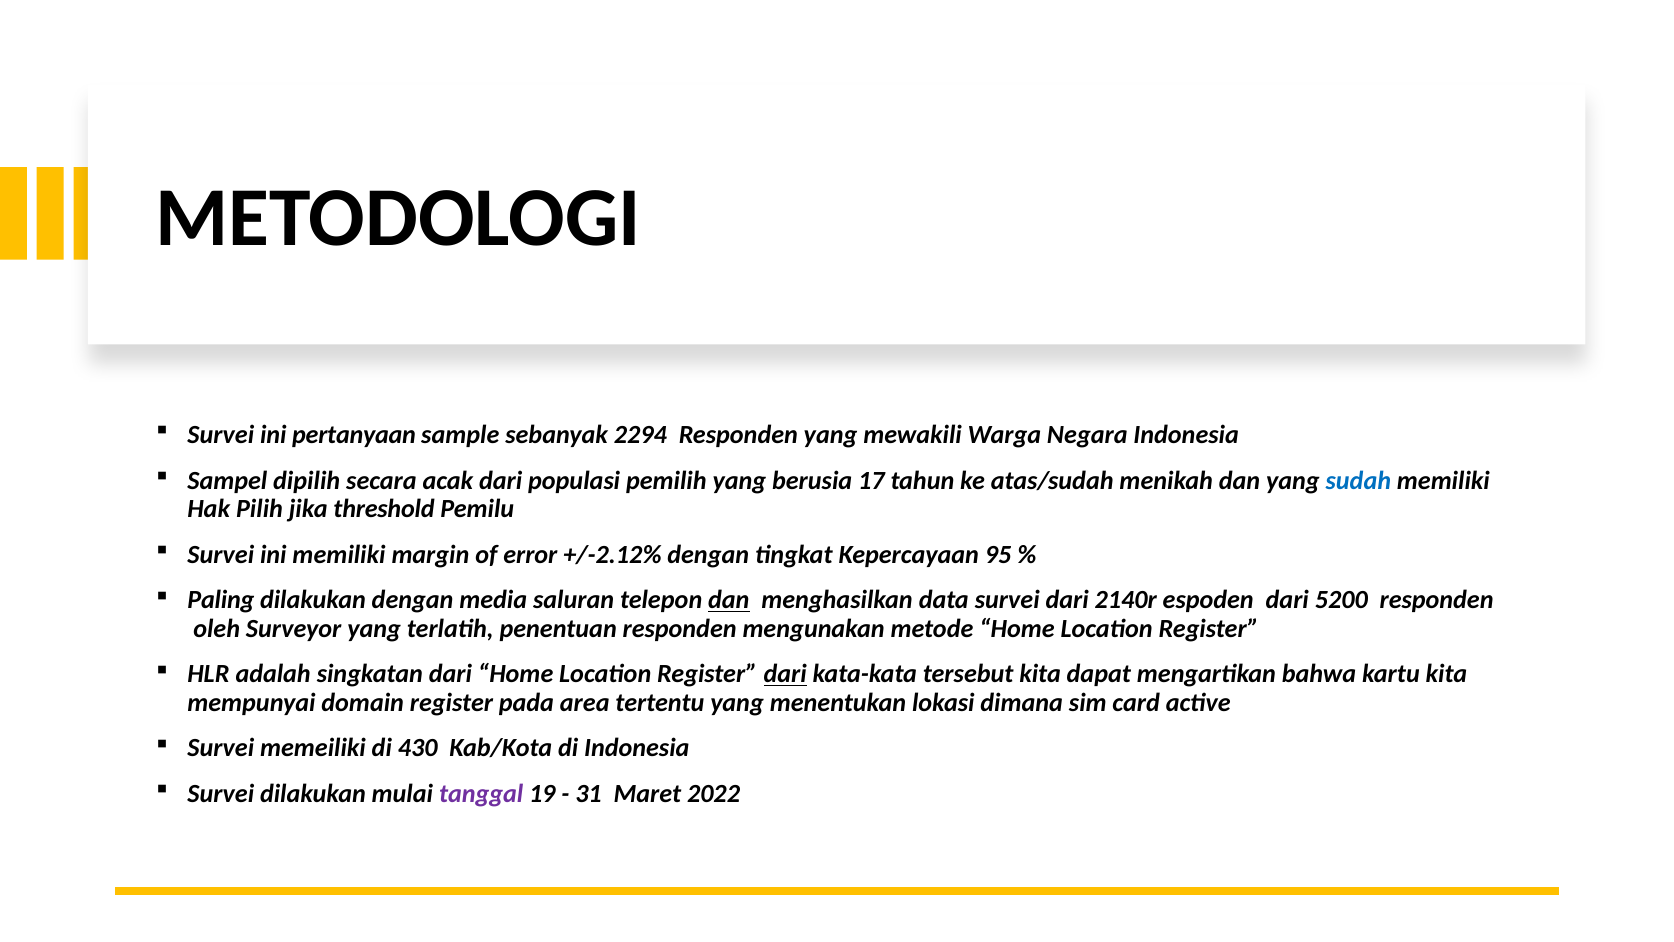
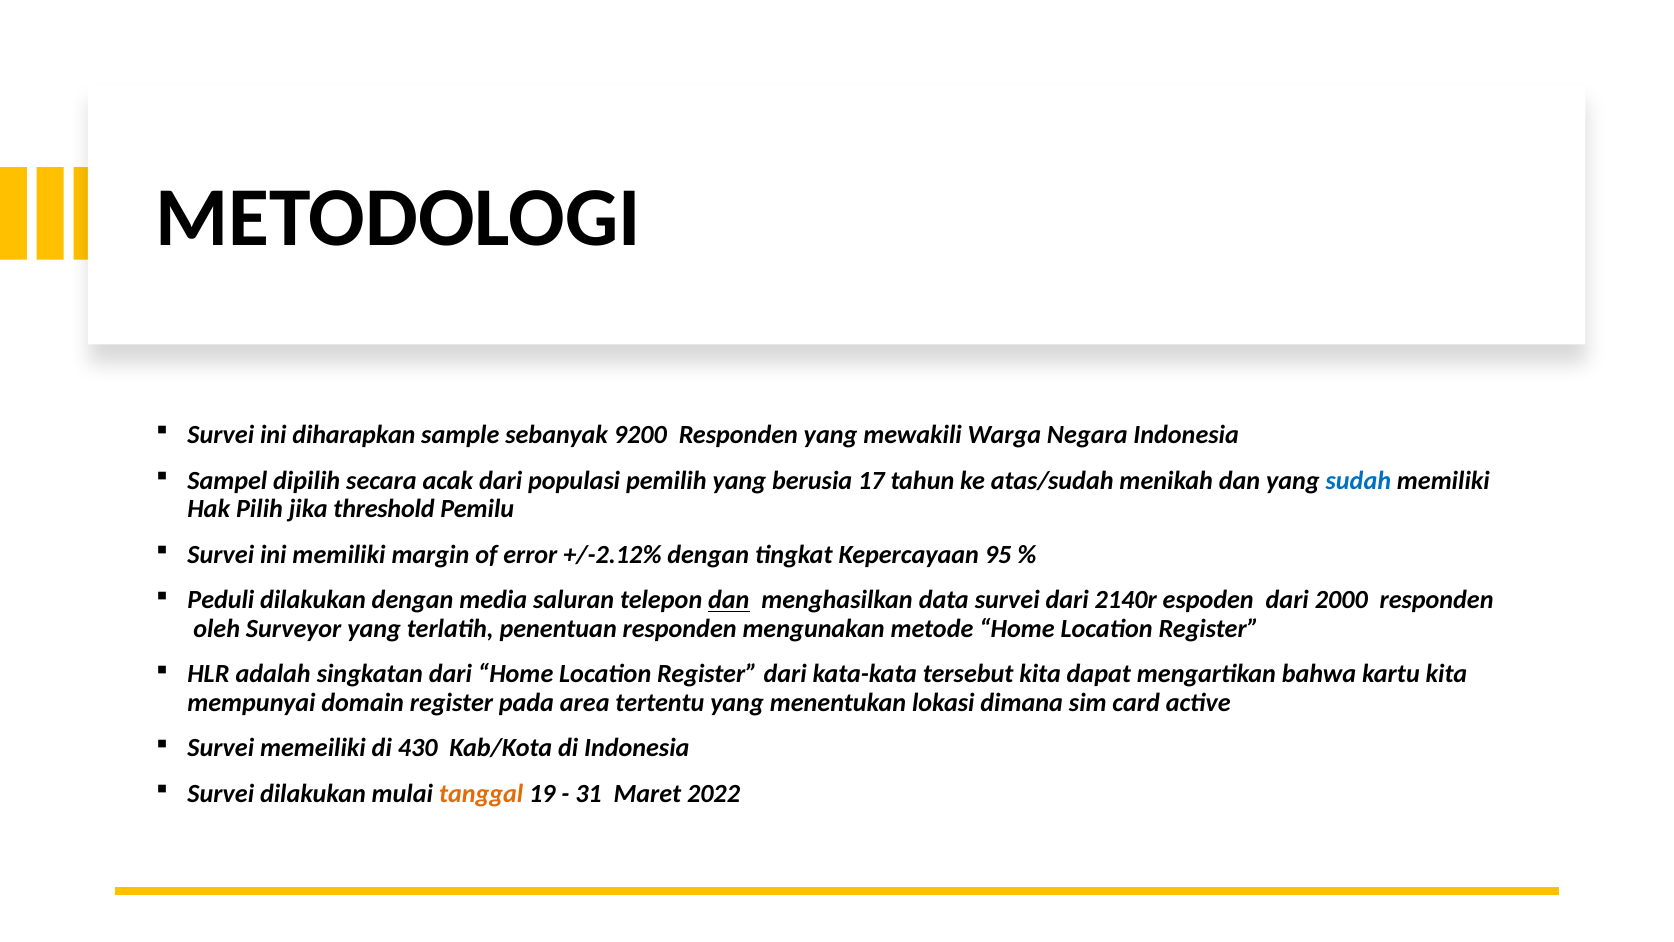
pertanyaan: pertanyaan -> diharapkan
2294: 2294 -> 9200
Paling: Paling -> Peduli
5200: 5200 -> 2000
dari at (785, 674) underline: present -> none
tanggal colour: purple -> orange
